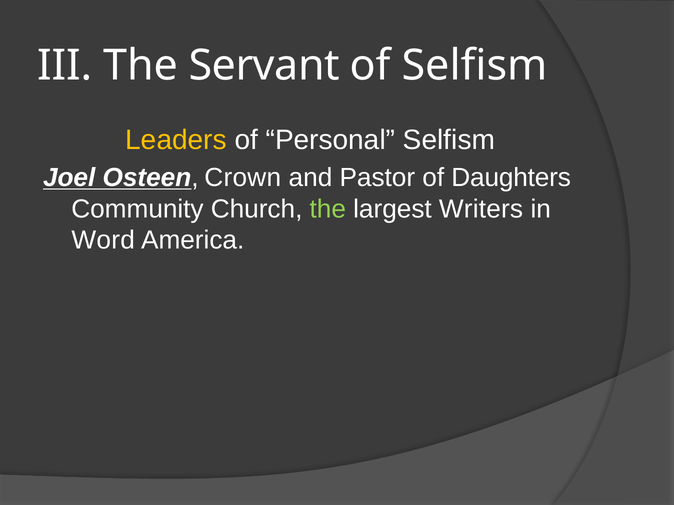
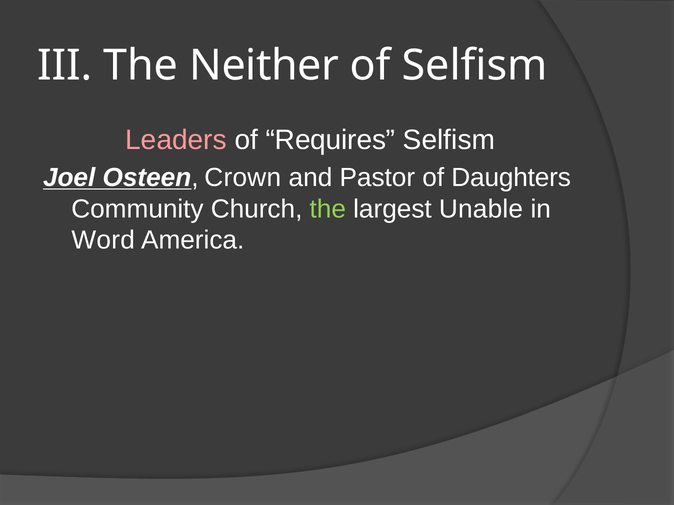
Servant: Servant -> Neither
Leaders colour: yellow -> pink
Personal: Personal -> Requires
Writers: Writers -> Unable
